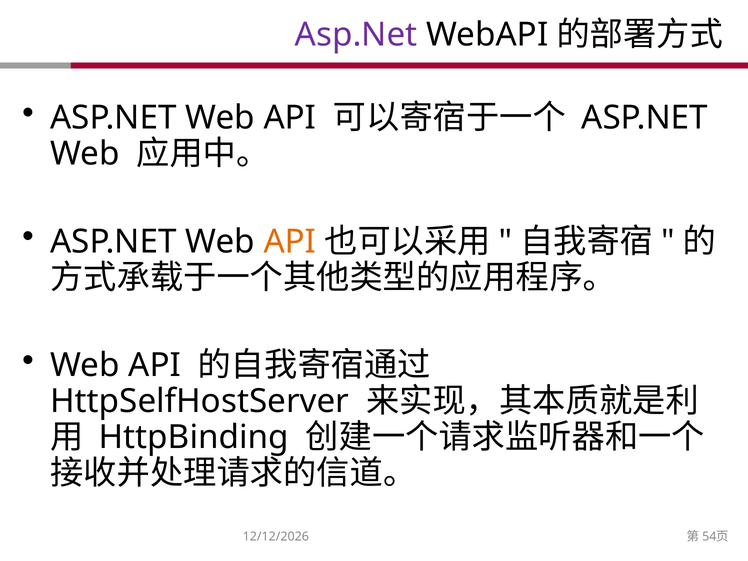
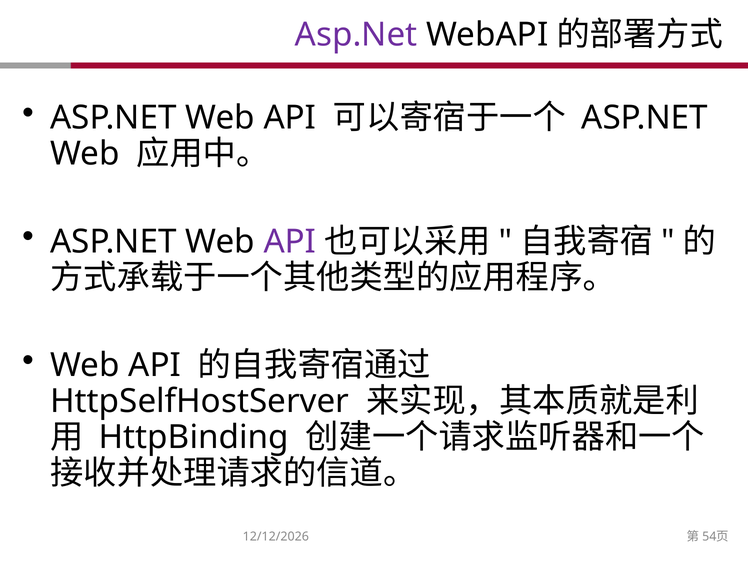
API at (290, 242) colour: orange -> purple
